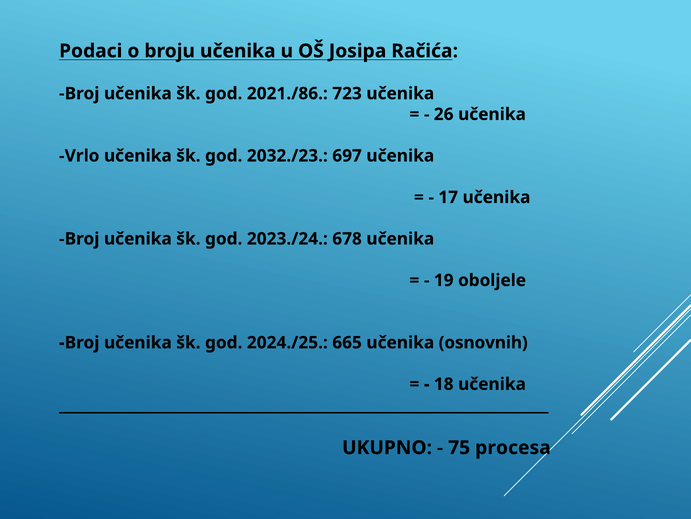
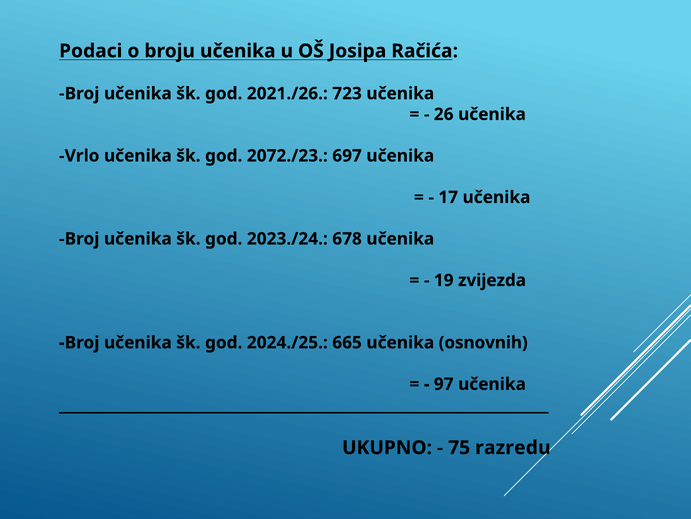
2021./86: 2021./86 -> 2021./26
2032./23: 2032./23 -> 2072./23
oboljele: oboljele -> zvijezda
18: 18 -> 97
procesa: procesa -> razredu
